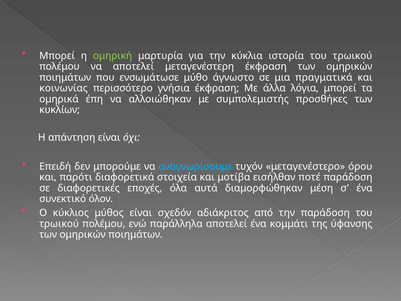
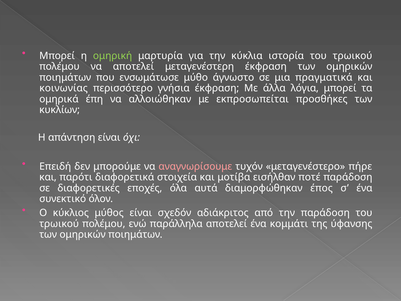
συμπολεμιστής: συμπολεμιστής -> εκπροσωπείται
αναγνωρίσουμε colour: light blue -> pink
όρου: όρου -> πήρε
μέση: μέση -> έπος
